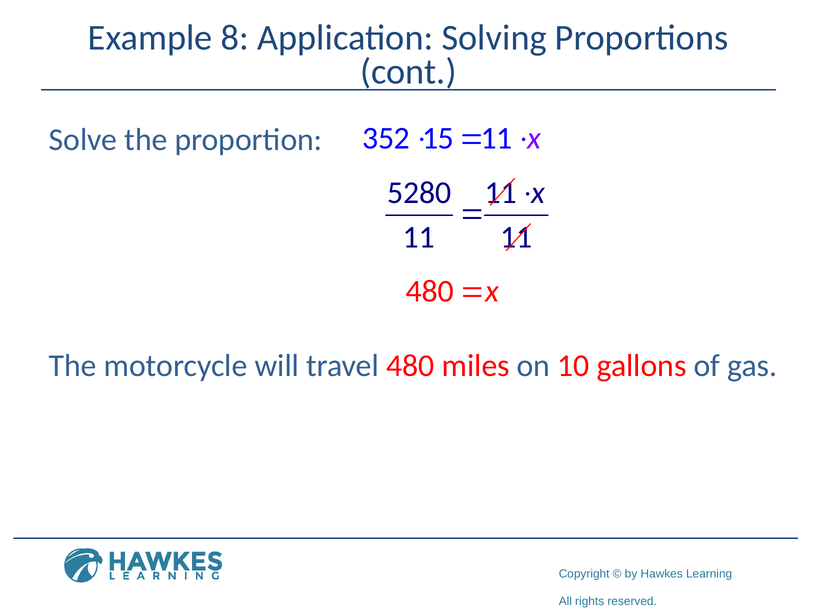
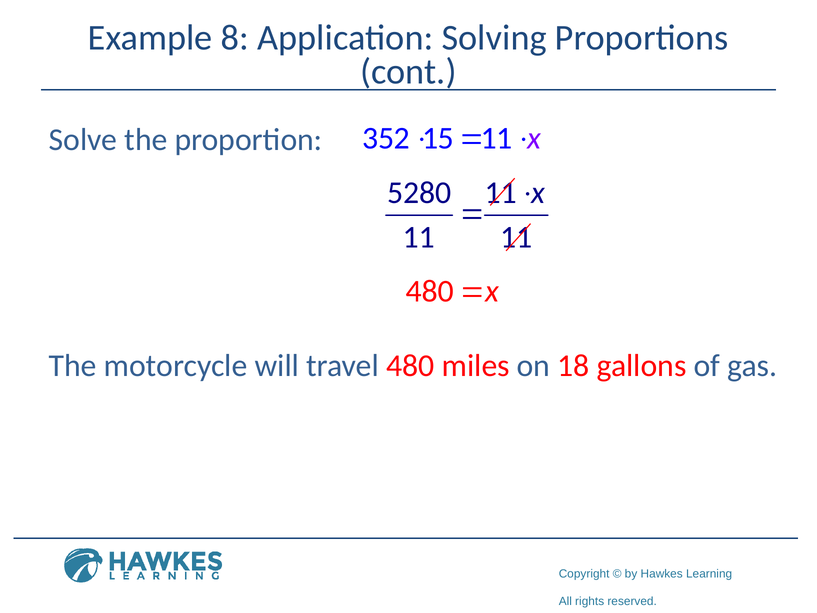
10: 10 -> 18
